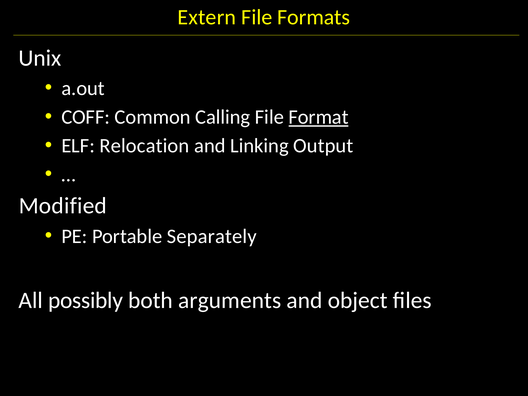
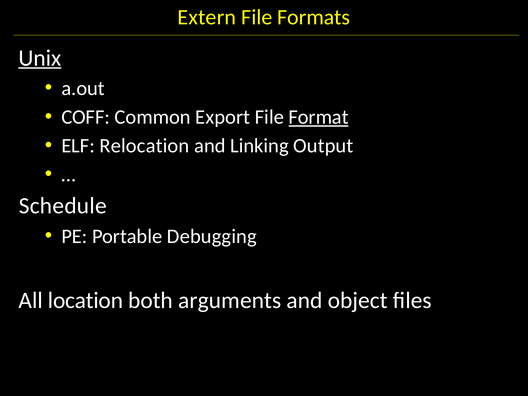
Unix underline: none -> present
Calling: Calling -> Export
Modified: Modified -> Schedule
Separately: Separately -> Debugging
possibly: possibly -> location
